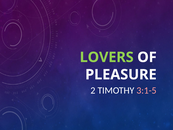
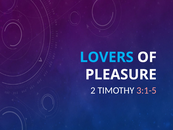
LOVERS colour: light green -> light blue
